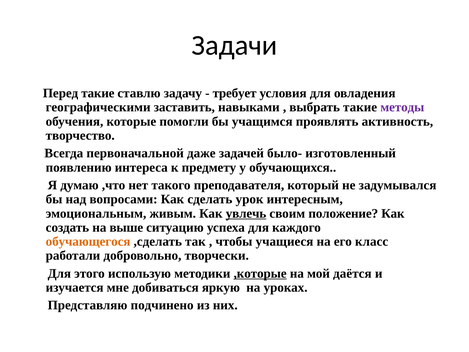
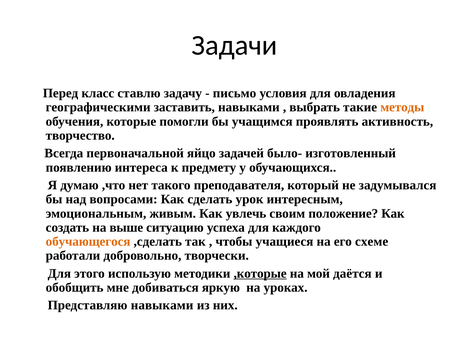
Перед такие: такие -> класс
требует: требует -> письмо
методы colour: purple -> orange
даже: даже -> яйцо
увлечь underline: present -> none
класс: класс -> схеме
изучается: изучается -> обобщить
Представляю подчинено: подчинено -> навыками
